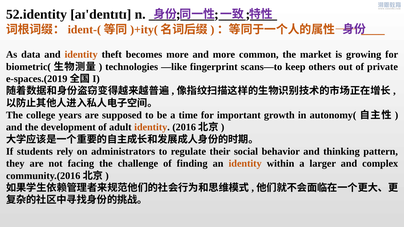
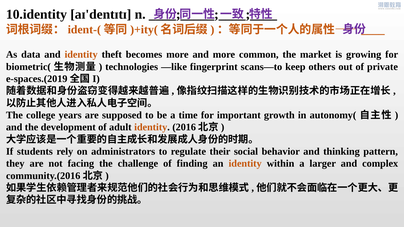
52.identity: 52.identity -> 10.identity
